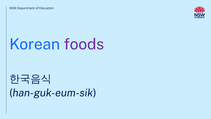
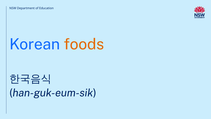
foods colour: purple -> orange
